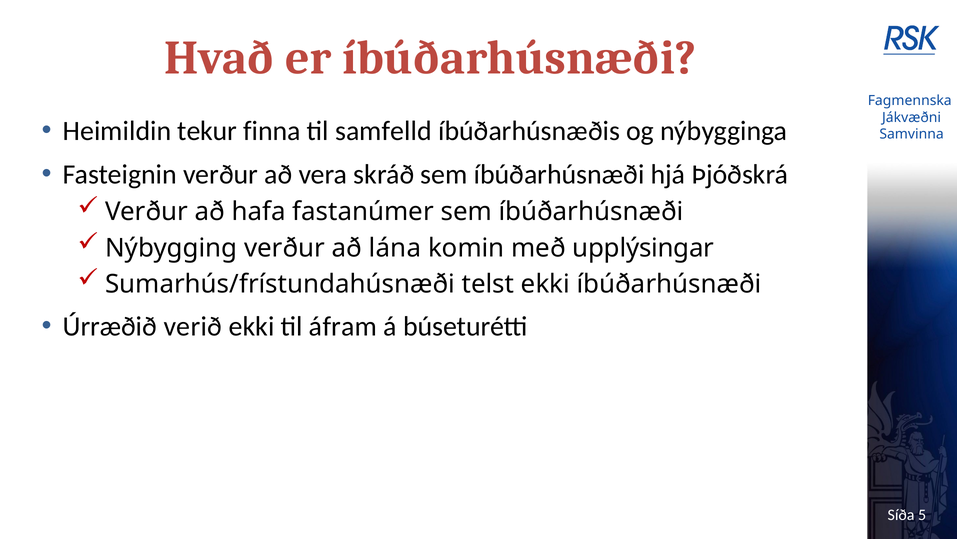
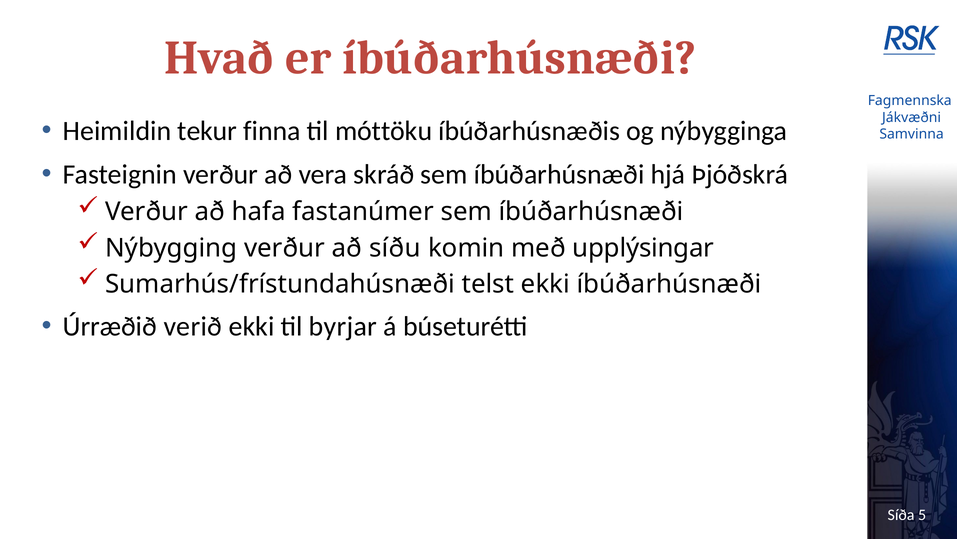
samfelld: samfelld -> móttöku
lána: lána -> síðu
áfram: áfram -> byrjar
